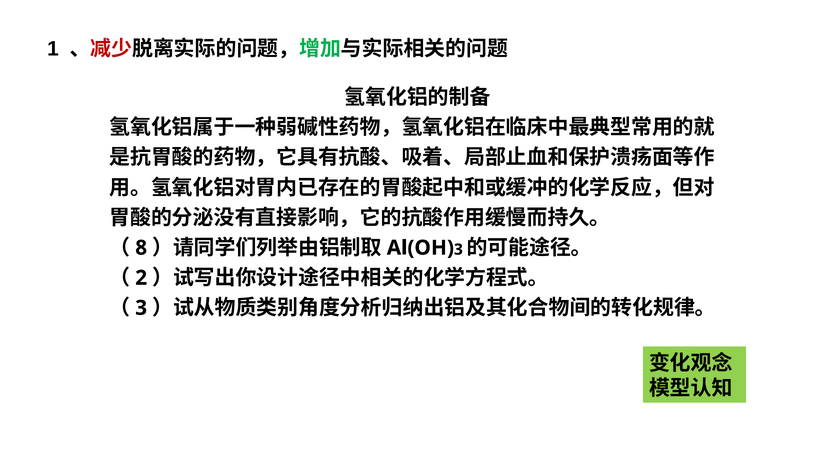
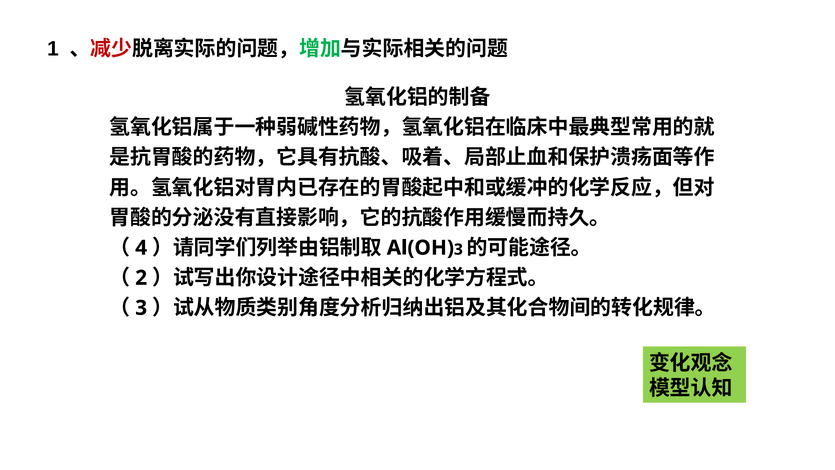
8: 8 -> 4
